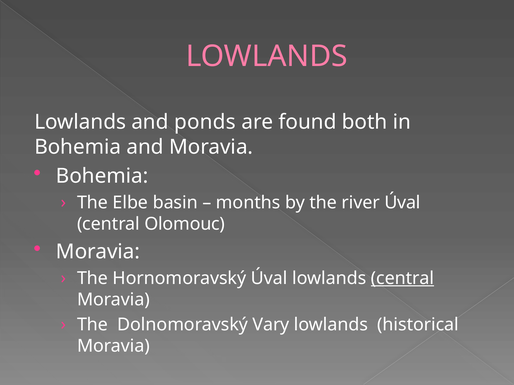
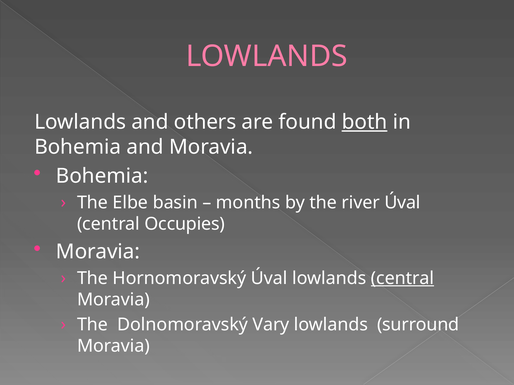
ponds: ponds -> others
both underline: none -> present
Olomouc: Olomouc -> Occupies
historical: historical -> surround
